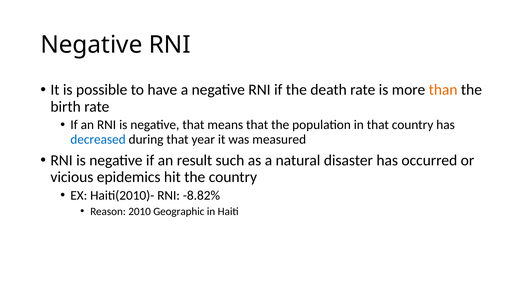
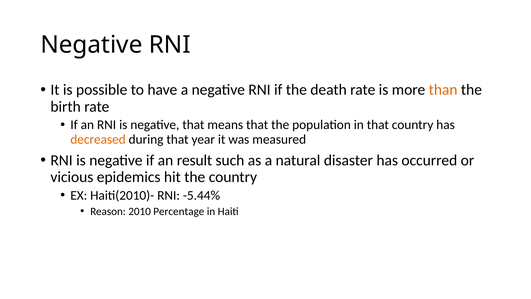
decreased colour: blue -> orange
-8.82%: -8.82% -> -5.44%
Geographic: Geographic -> Percentage
